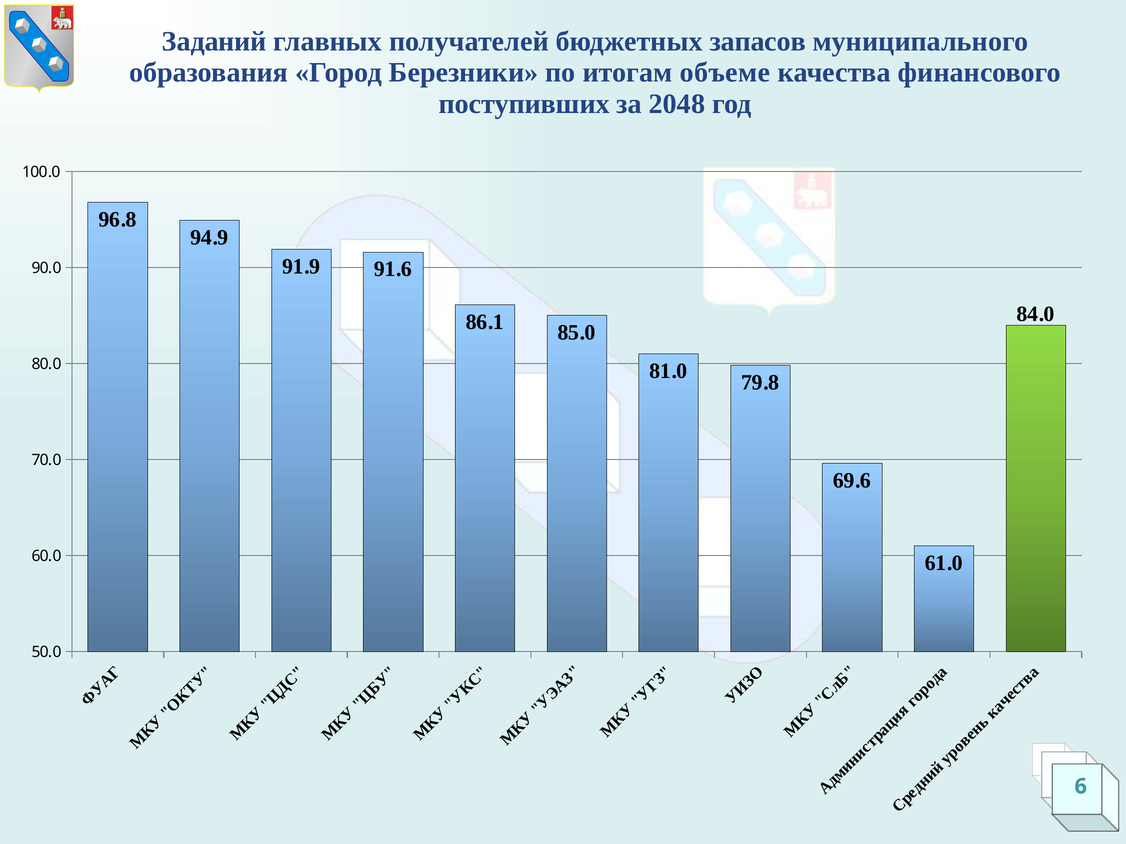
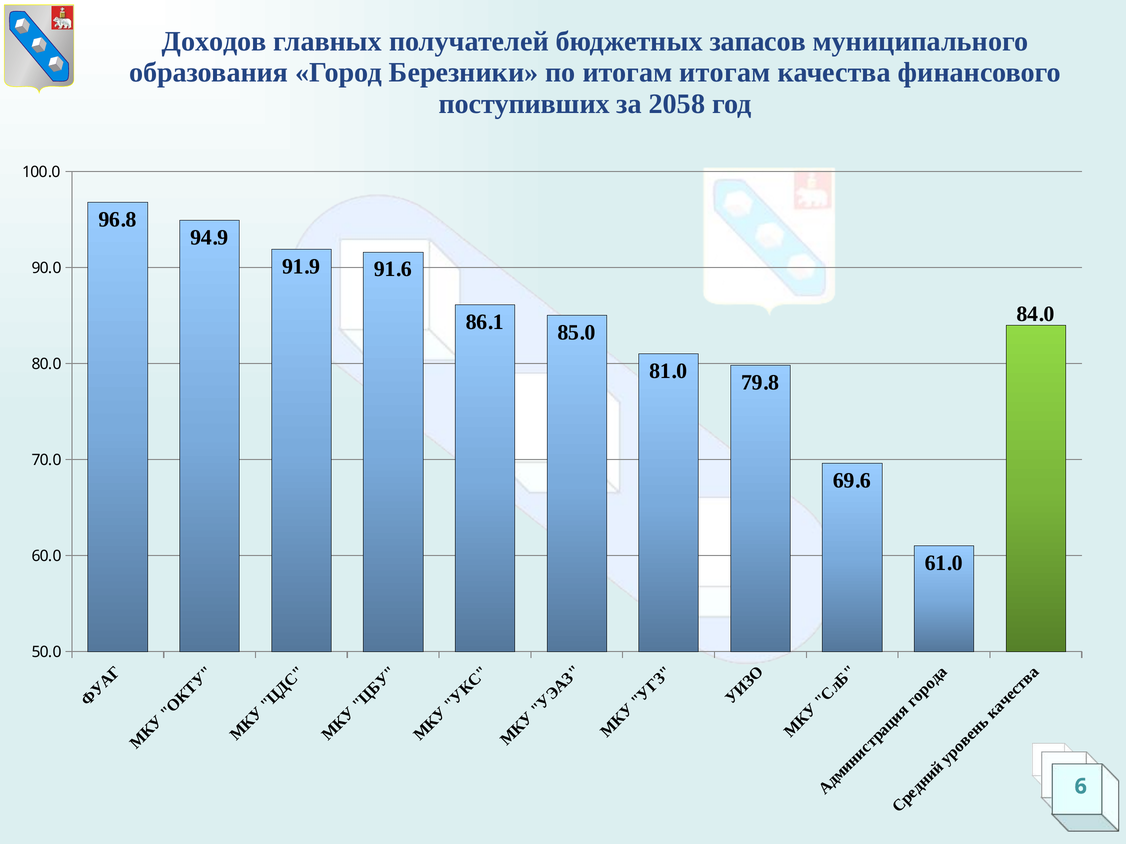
Заданий: Заданий -> Доходов
итогам объеме: объеме -> итогам
2048: 2048 -> 2058
